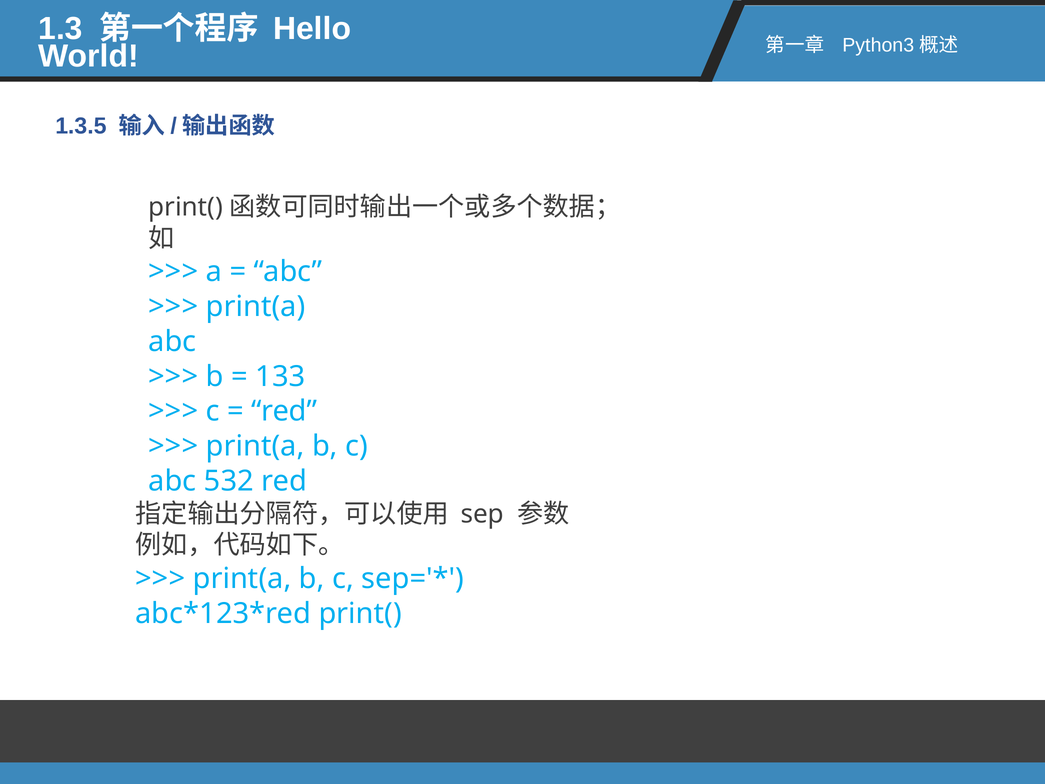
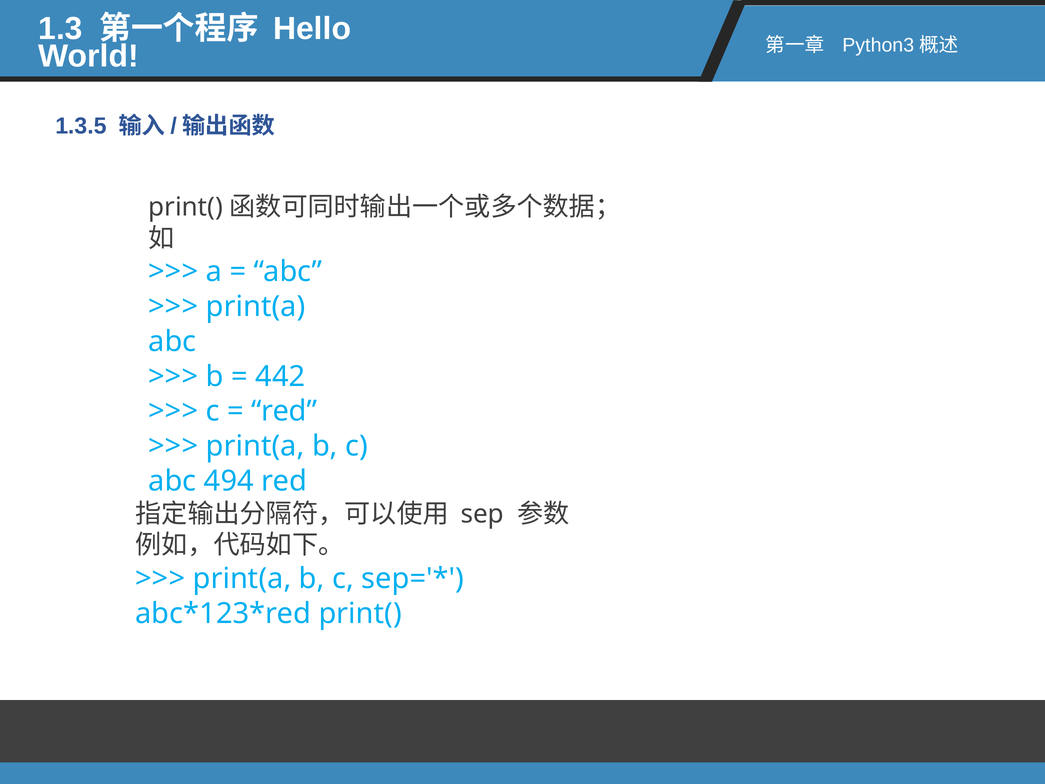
133: 133 -> 442
532: 532 -> 494
